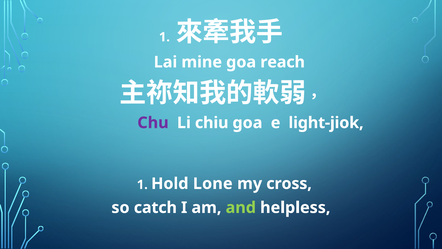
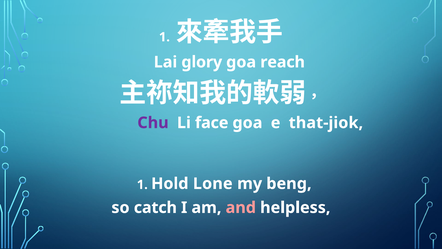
mine: mine -> glory
chiu: chiu -> face
light-jiok: light-jiok -> that-jiok
cross: cross -> beng
and colour: light green -> pink
